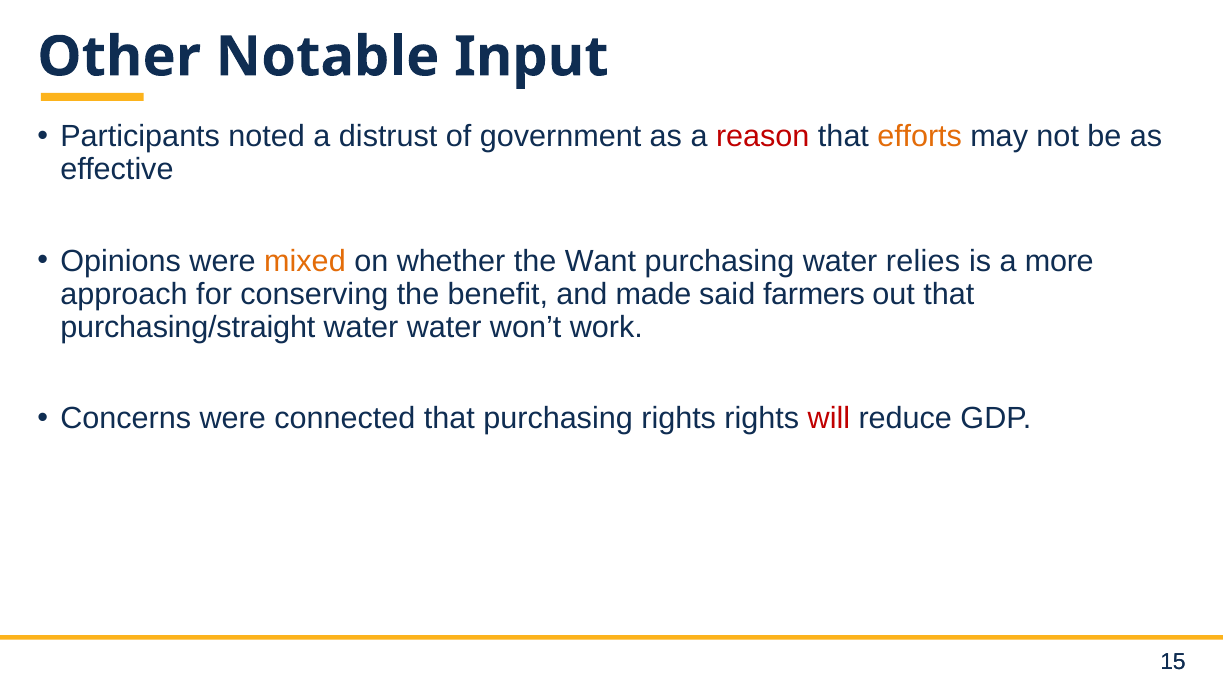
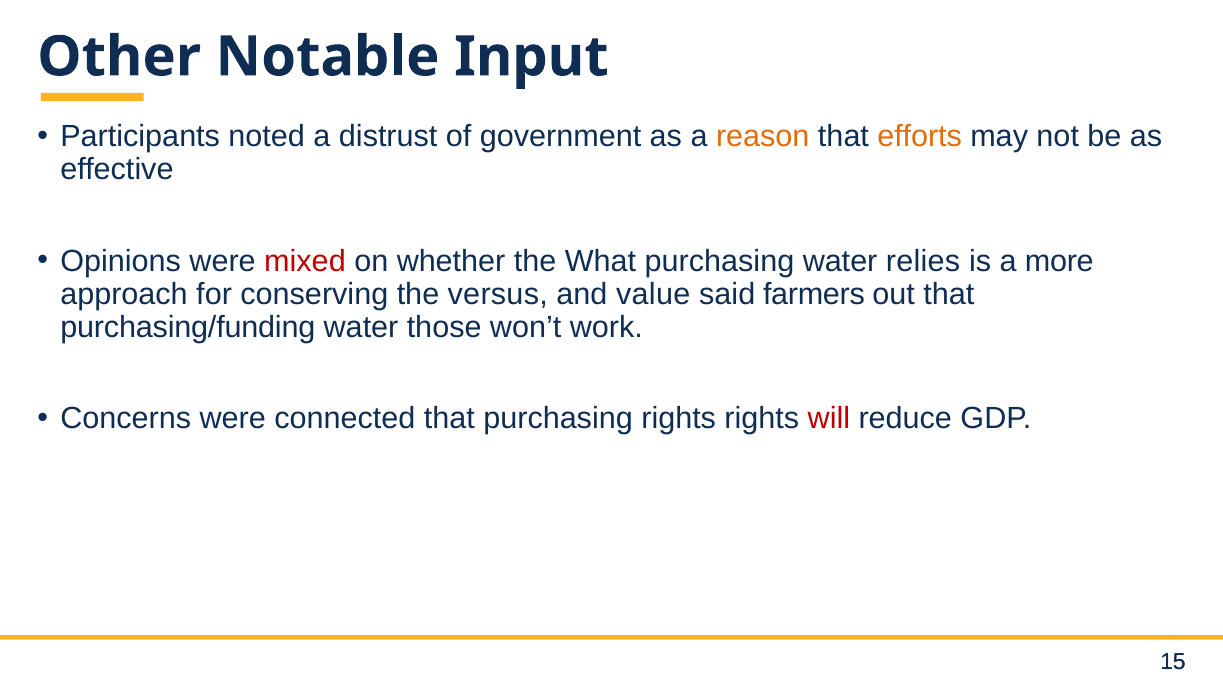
reason colour: red -> orange
mixed colour: orange -> red
Want: Want -> What
benefit: benefit -> versus
made: made -> value
purchasing/straight: purchasing/straight -> purchasing/funding
water water: water -> those
